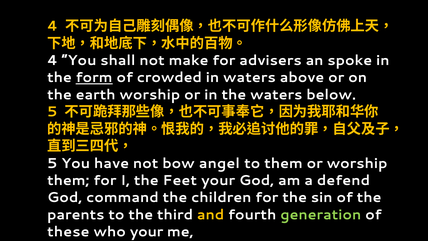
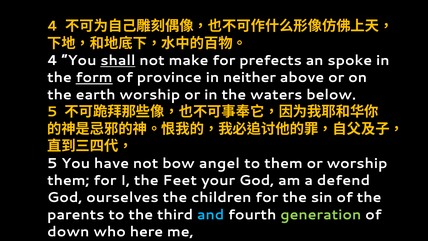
shall underline: none -> present
advisers: advisers -> prefects
crowded: crowded -> province
in waters: waters -> neither
command: command -> ourselves
and colour: yellow -> light blue
these: these -> down
who your: your -> here
